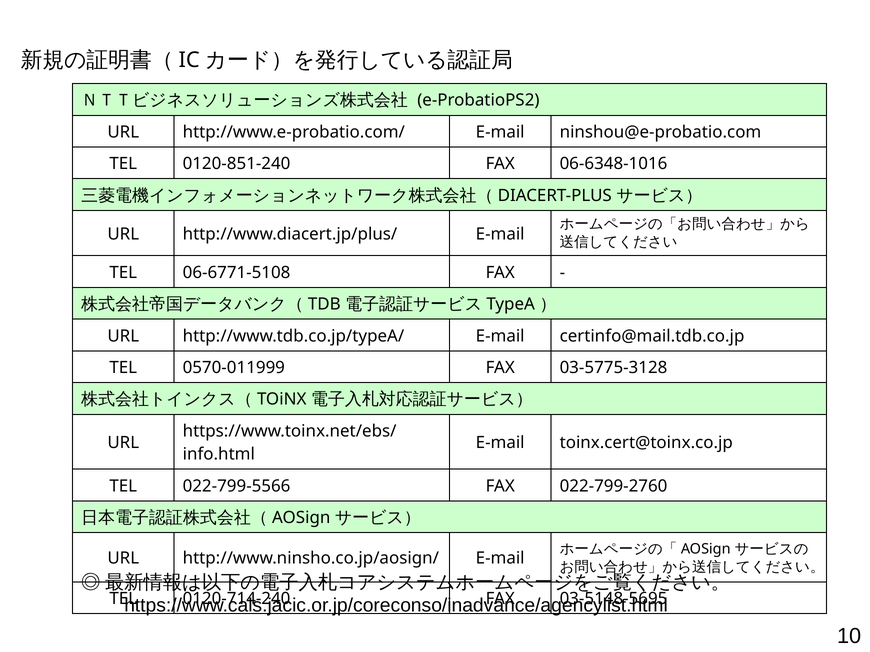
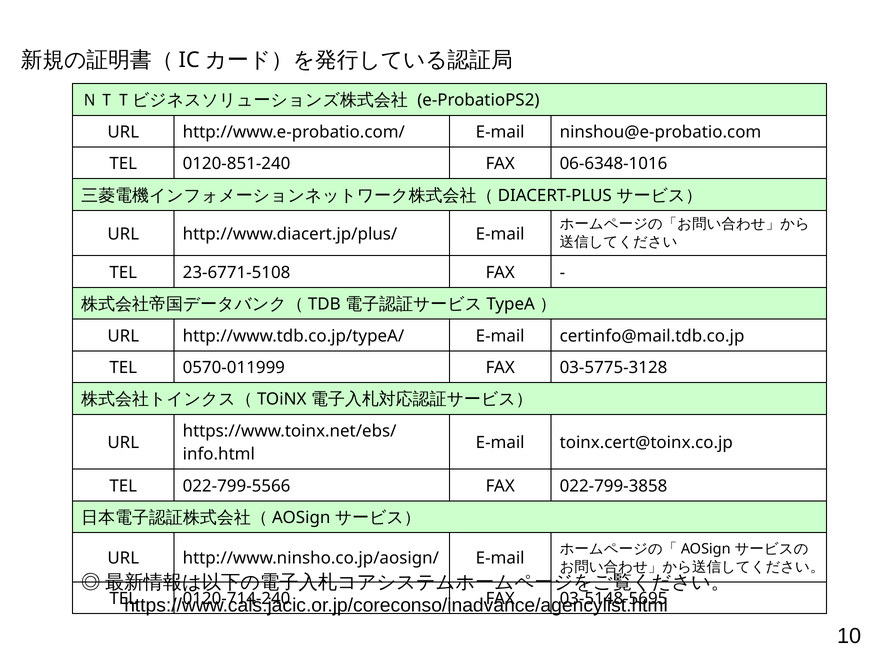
06-6771-5108: 06-6771-5108 -> 23-6771-5108
022-799-2760: 022-799-2760 -> 022-799-3858
